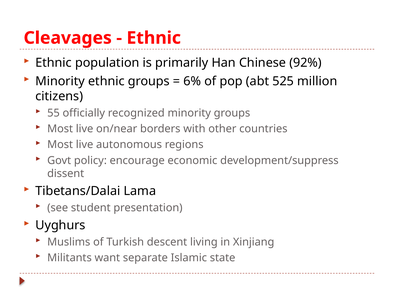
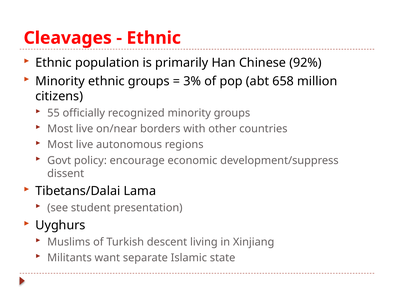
6%: 6% -> 3%
525: 525 -> 658
